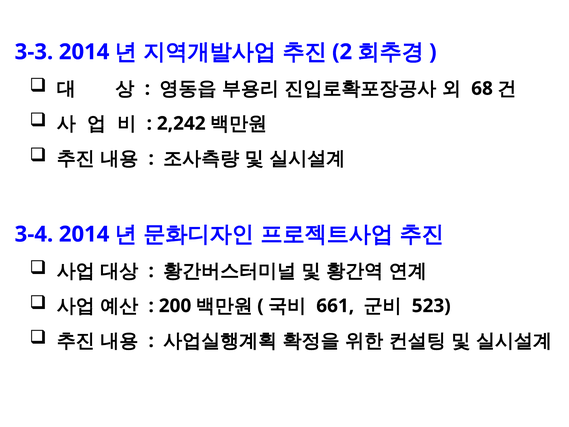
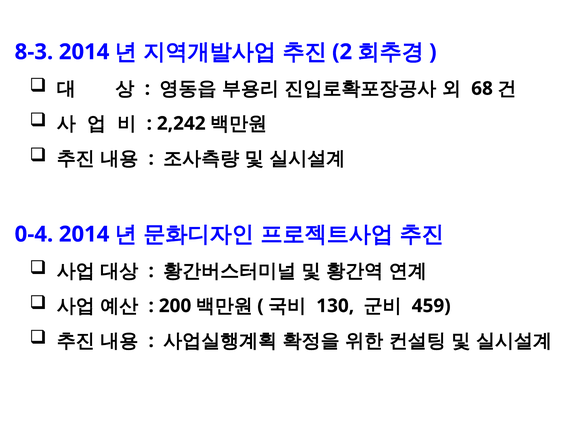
3-3: 3-3 -> 8-3
3-4: 3-4 -> 0-4
661: 661 -> 130
523: 523 -> 459
